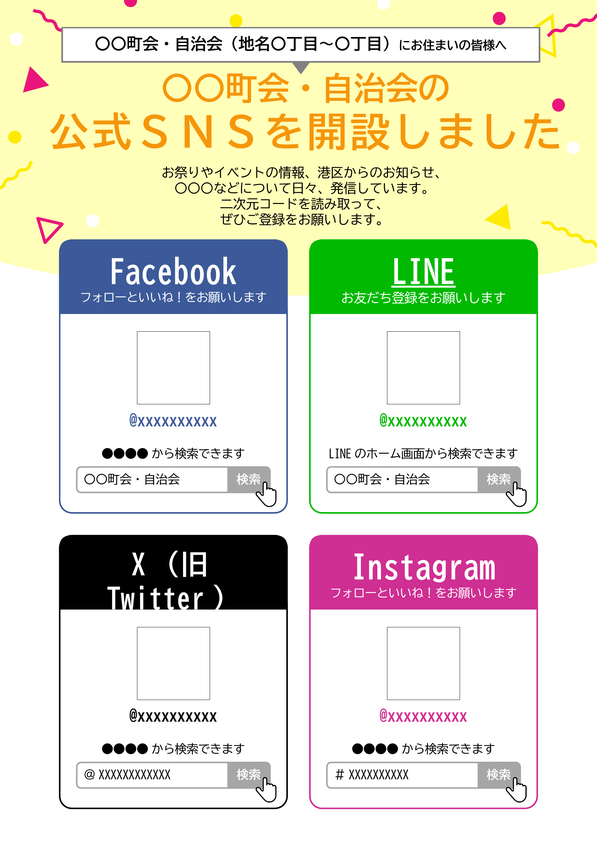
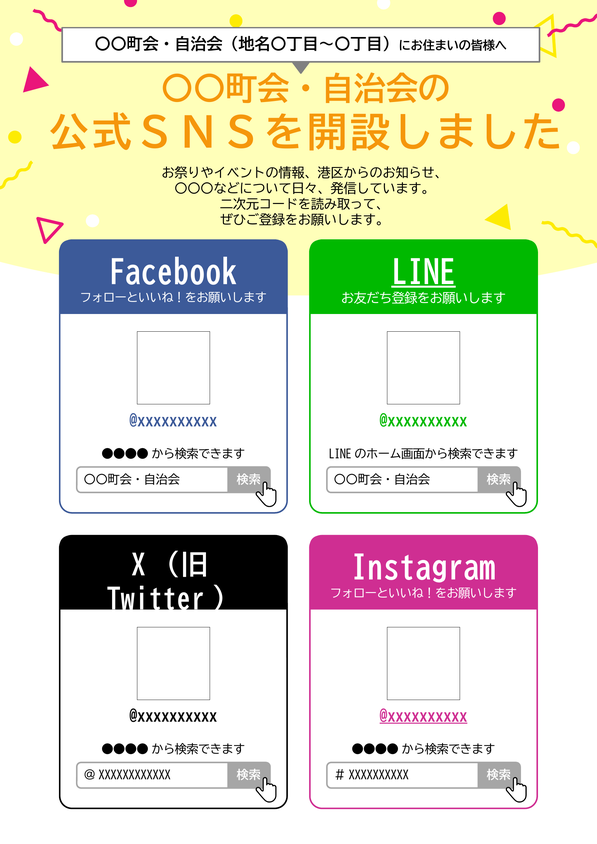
@xxxxxxxxxx at (423, 716) underline: none -> present
